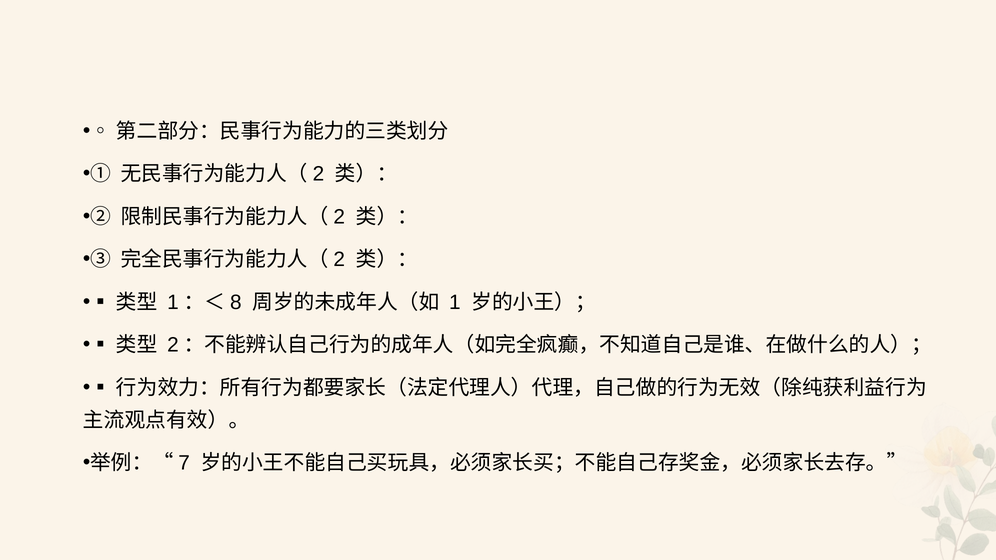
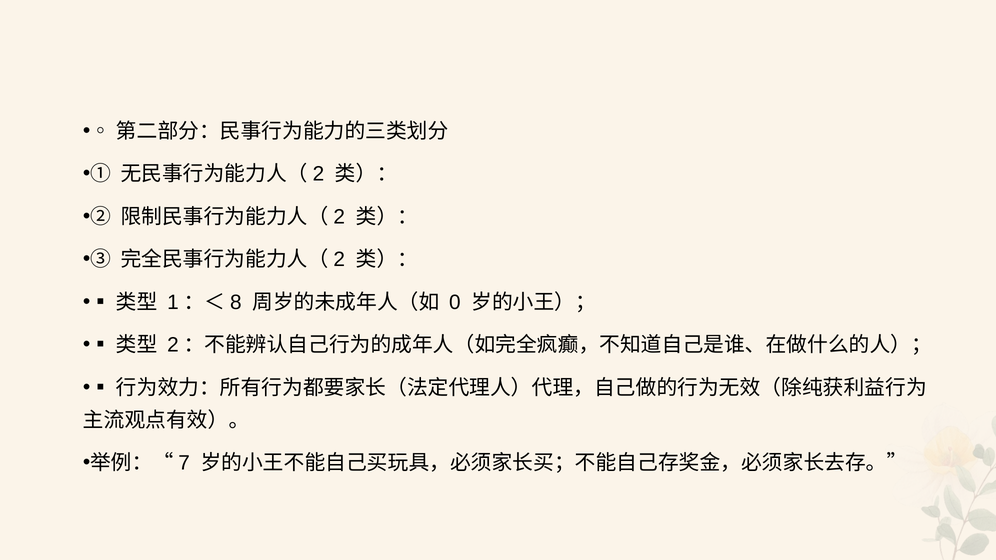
1: 1 -> 0
